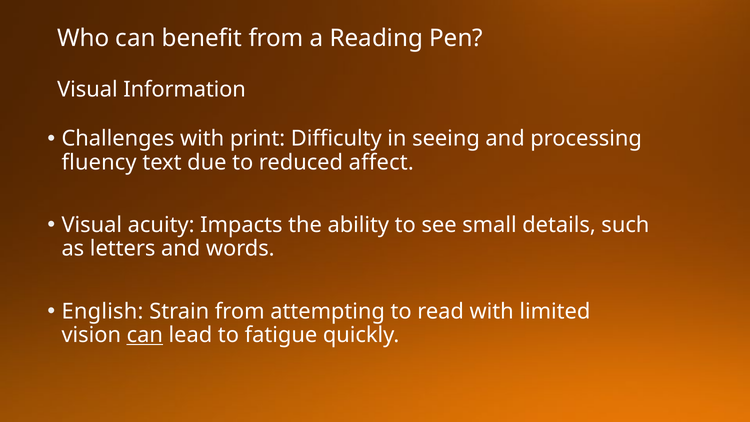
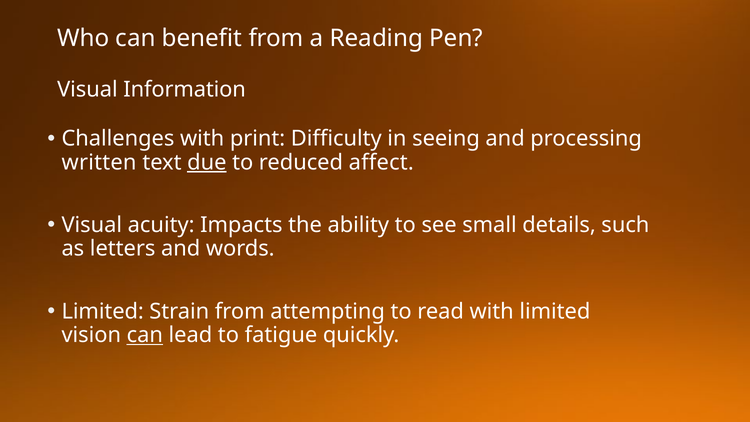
fluency: fluency -> written
due underline: none -> present
English at (103, 311): English -> Limited
